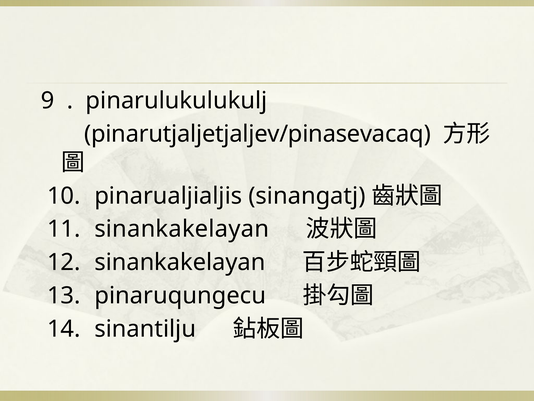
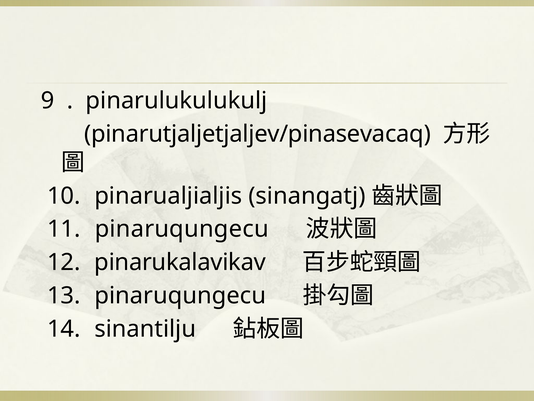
11 sinankakelayan: sinankakelayan -> pinaruqungecu
12 sinankakelayan: sinankakelayan -> pinarukalavikav
